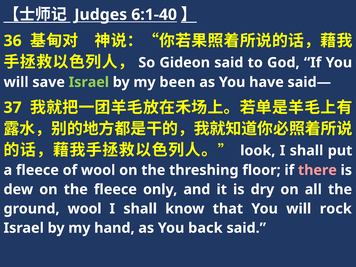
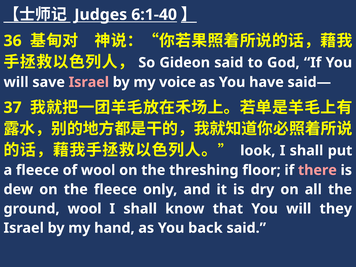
Israel at (89, 82) colour: light green -> pink
been: been -> voice
rock: rock -> they
